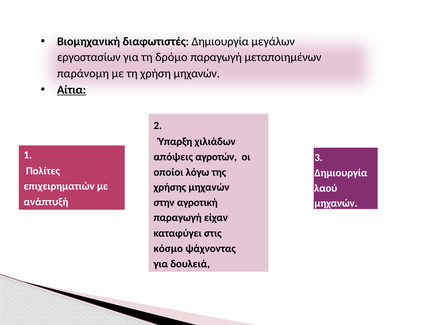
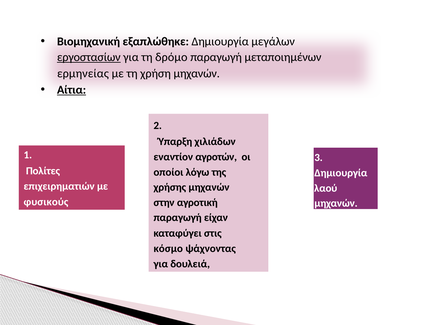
διαφωτιστές: διαφωτιστές -> εξαπλώθηκε
εργοστασίων underline: none -> present
παράνομη: παράνομη -> ερμηνείας
απόψεις: απόψεις -> εναντίον
ανάπτυξή: ανάπτυξή -> φυσικούς
